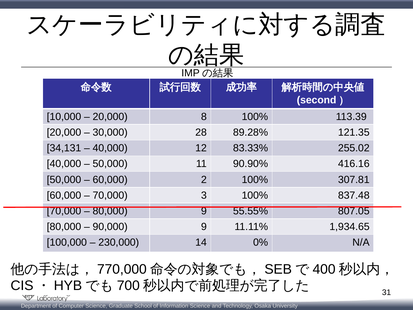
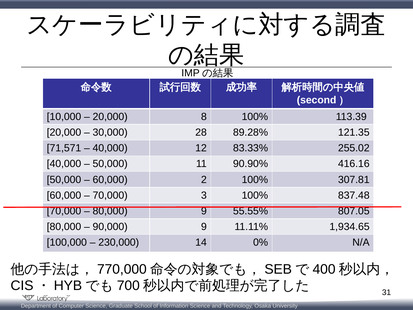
34,131: 34,131 -> 71,571
